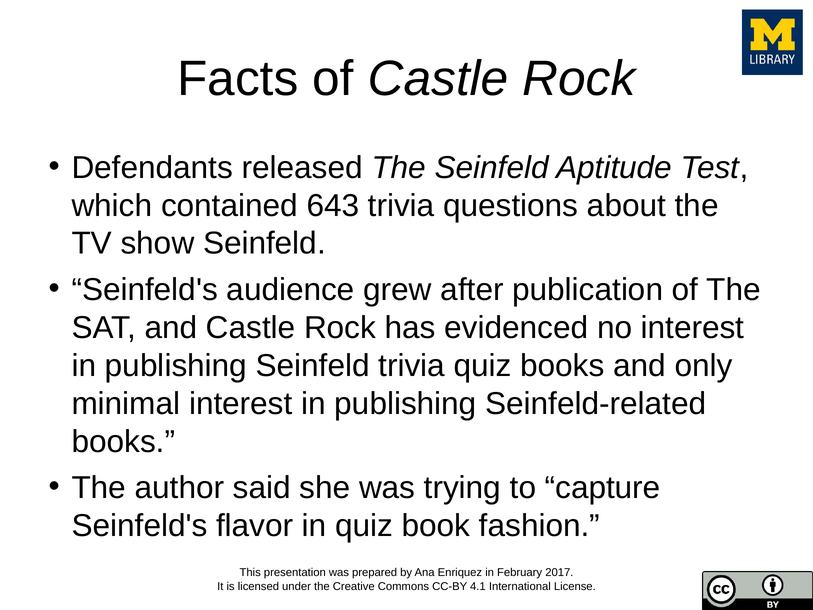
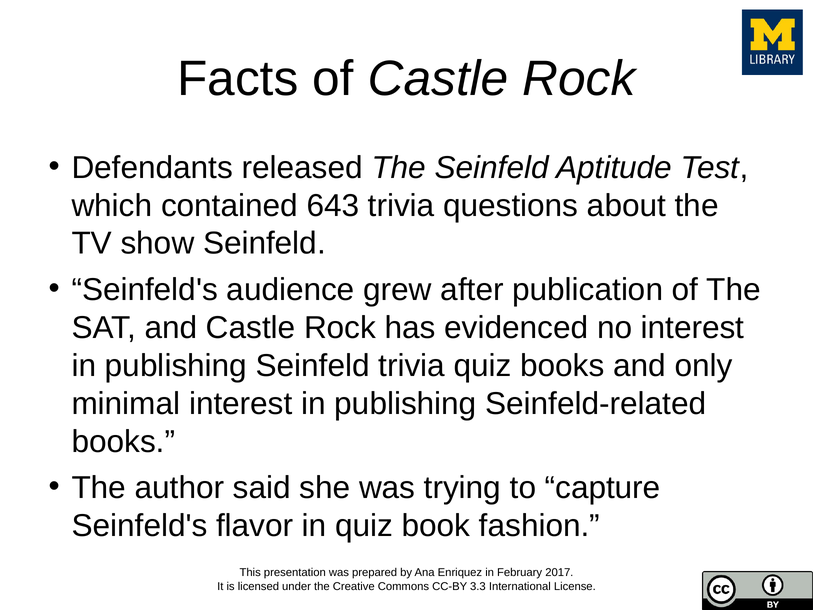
4.1: 4.1 -> 3.3
